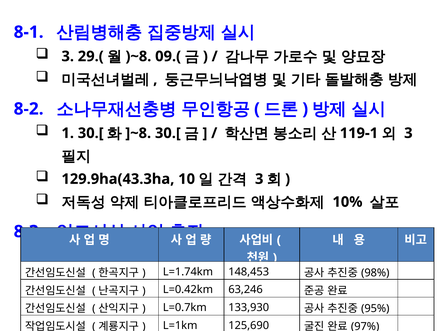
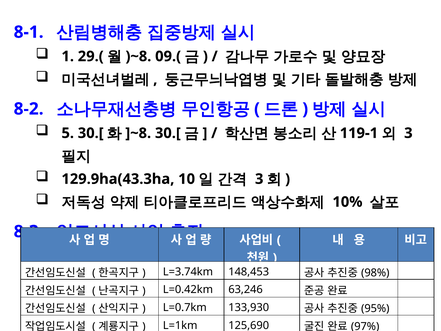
3 at (68, 56): 3 -> 1
1: 1 -> 5
L=1.74km: L=1.74km -> L=3.74km
